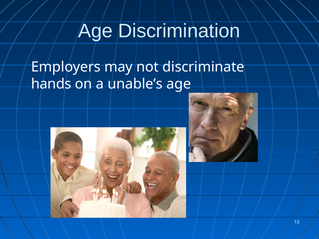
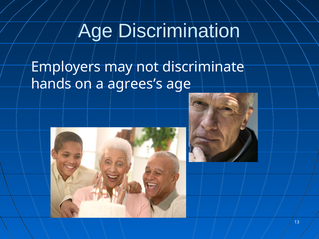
unable’s: unable’s -> agrees’s
